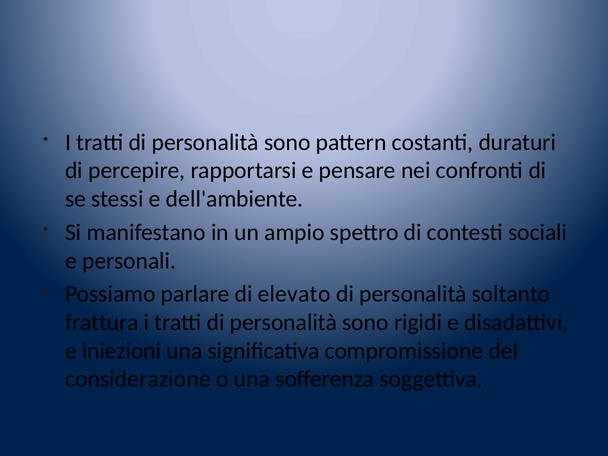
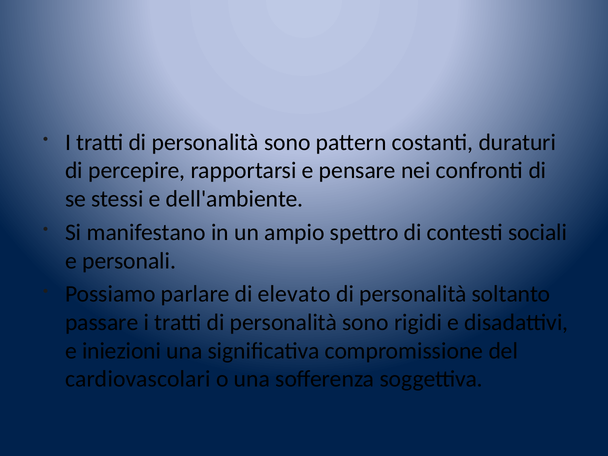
frattura: frattura -> passare
considerazione: considerazione -> cardiovascolari
